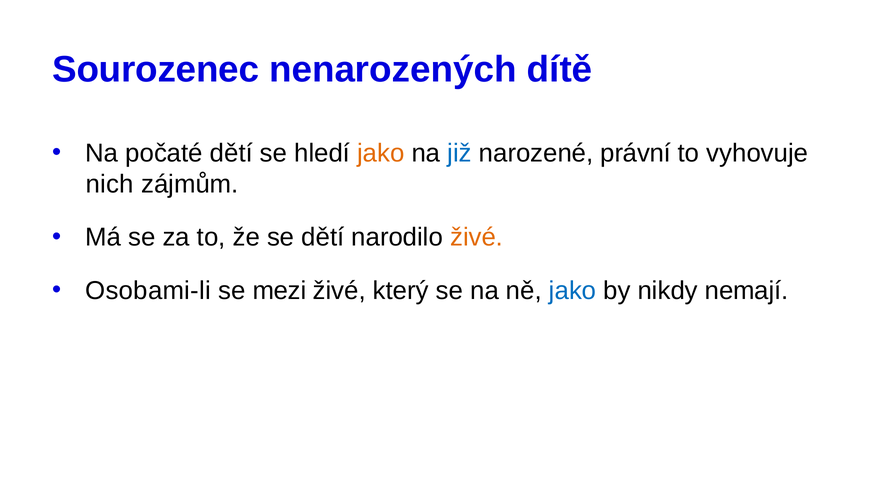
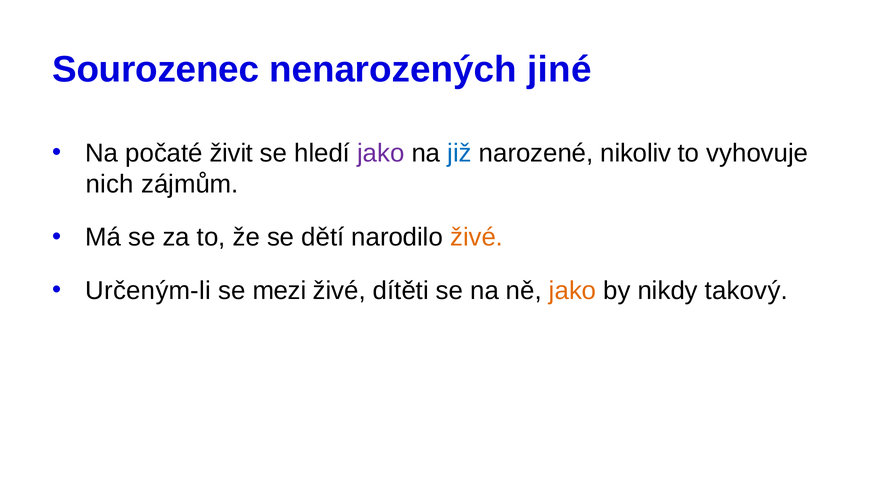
dítě: dítě -> jiné
počaté dětí: dětí -> živit
jako at (381, 153) colour: orange -> purple
právní: právní -> nikoliv
Osobami-li: Osobami-li -> Určeným-li
který: který -> dítěti
jako at (573, 290) colour: blue -> orange
nemají: nemají -> takový
